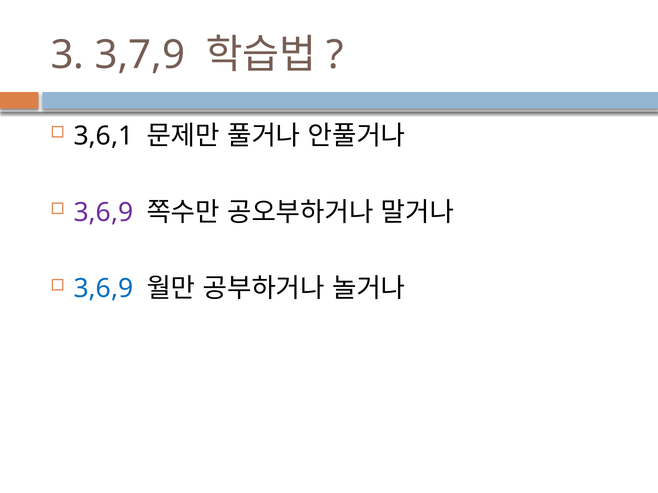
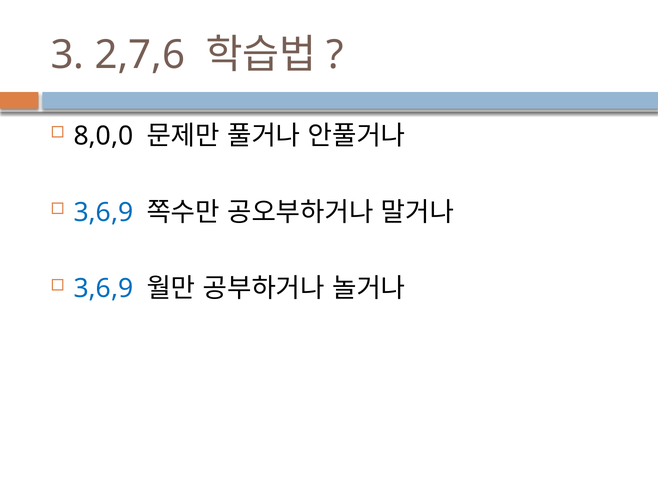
3,7,9: 3,7,9 -> 2,7,6
3,6,1: 3,6,1 -> 8,0,0
3,6,9 at (103, 213) colour: purple -> blue
